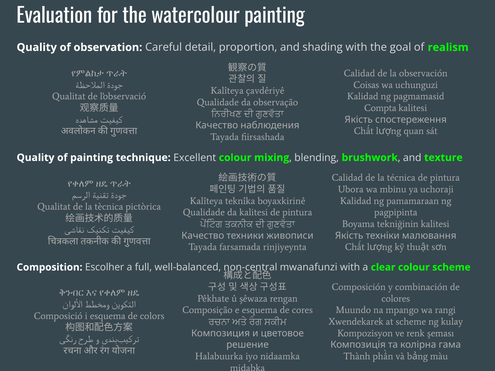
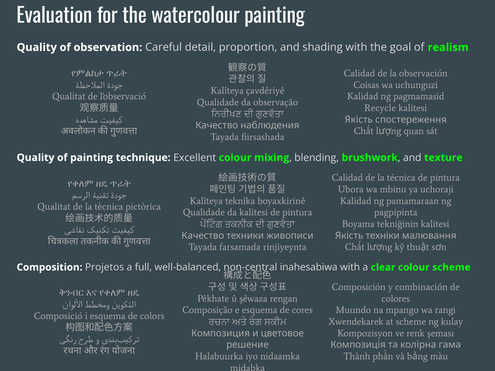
Compta: Compta -> Recycle
Escolher: Escolher -> Projetos
mwanafunzi: mwanafunzi -> inahesabiwa
